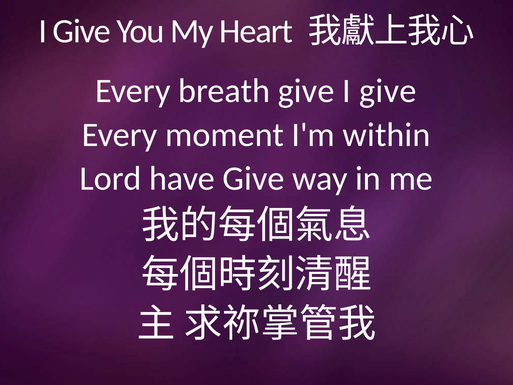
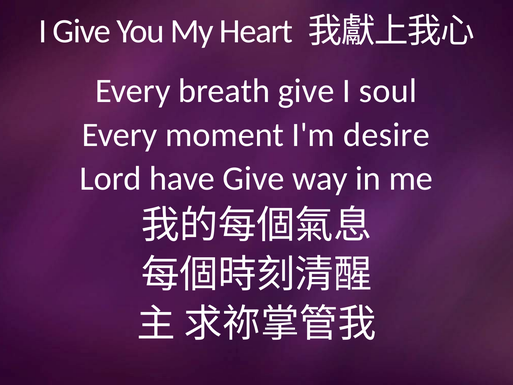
give at (388, 91): give -> soul
within: within -> desire
